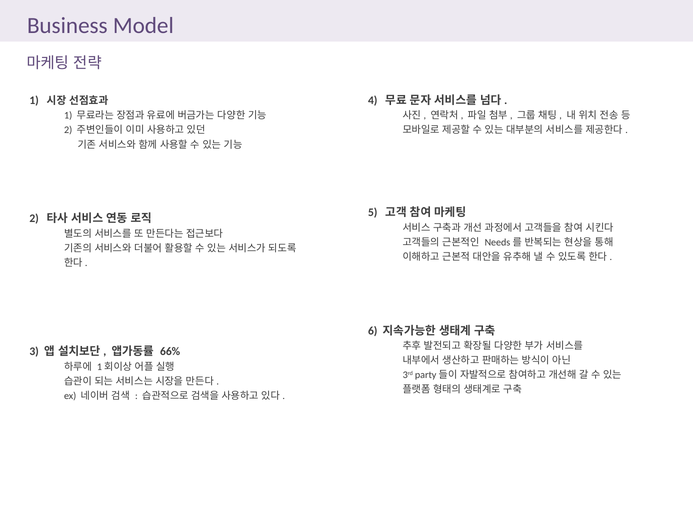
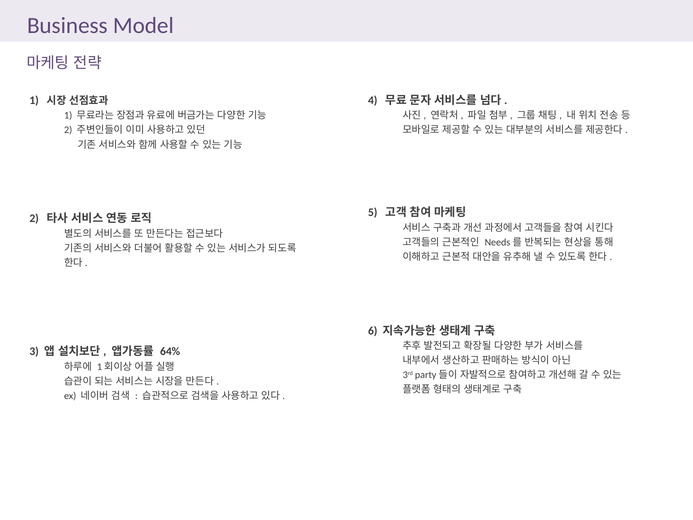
66%: 66% -> 64%
